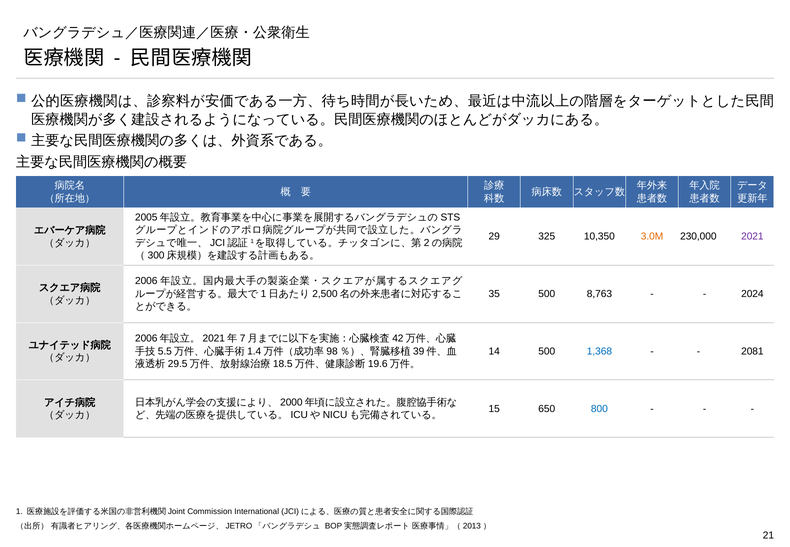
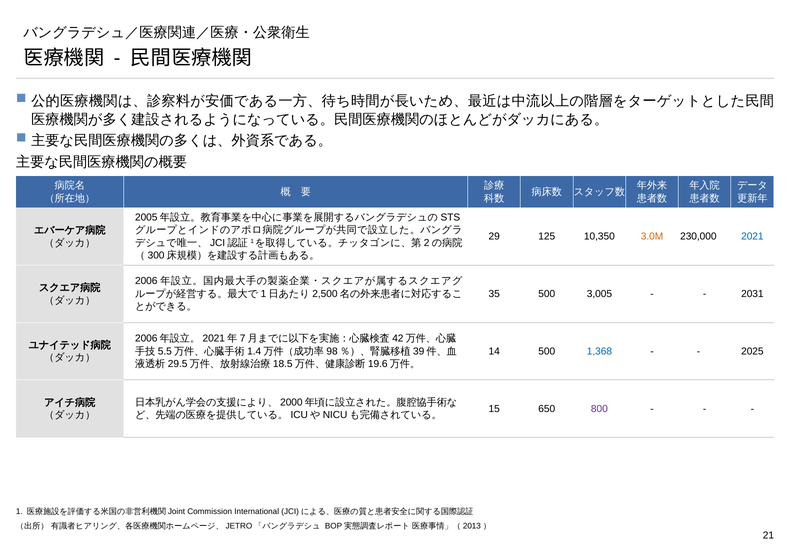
325: 325 -> 125
2021 colour: purple -> blue
8,763: 8,763 -> 3,005
2024: 2024 -> 2031
2081: 2081 -> 2025
800 colour: blue -> purple
